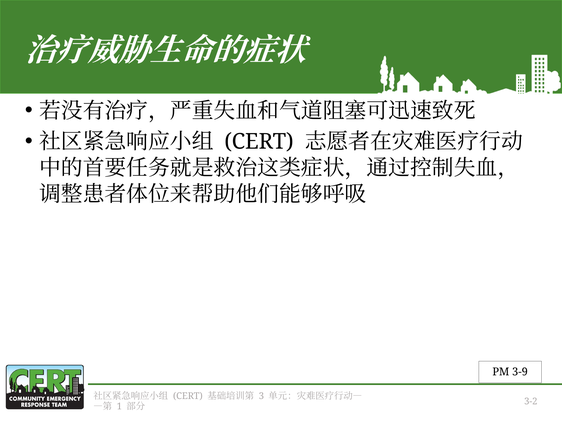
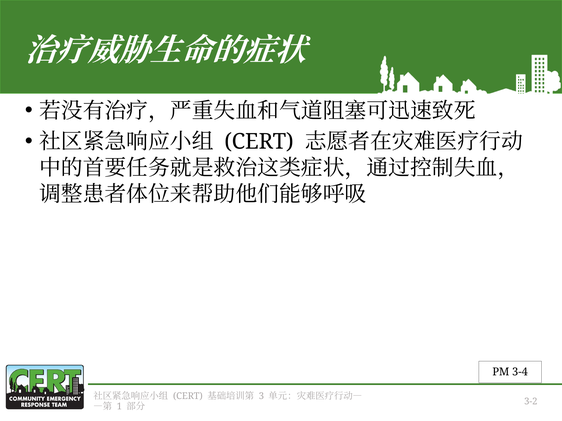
3-9: 3-9 -> 3-4
